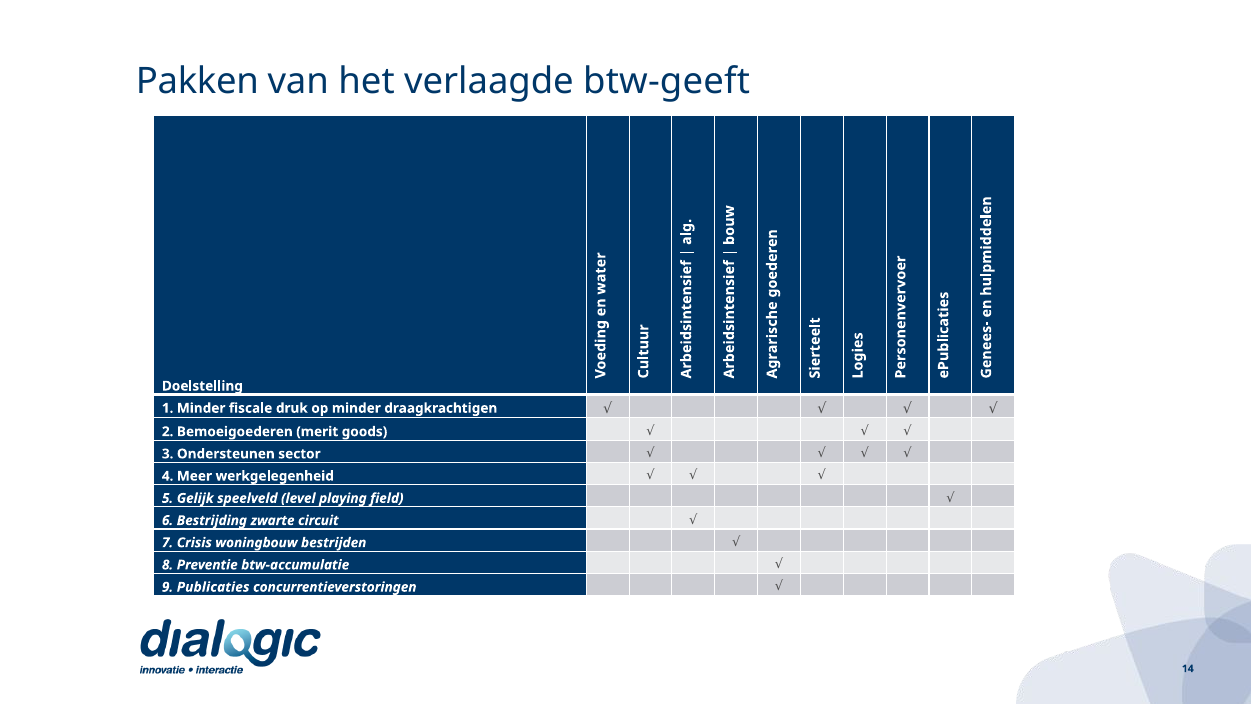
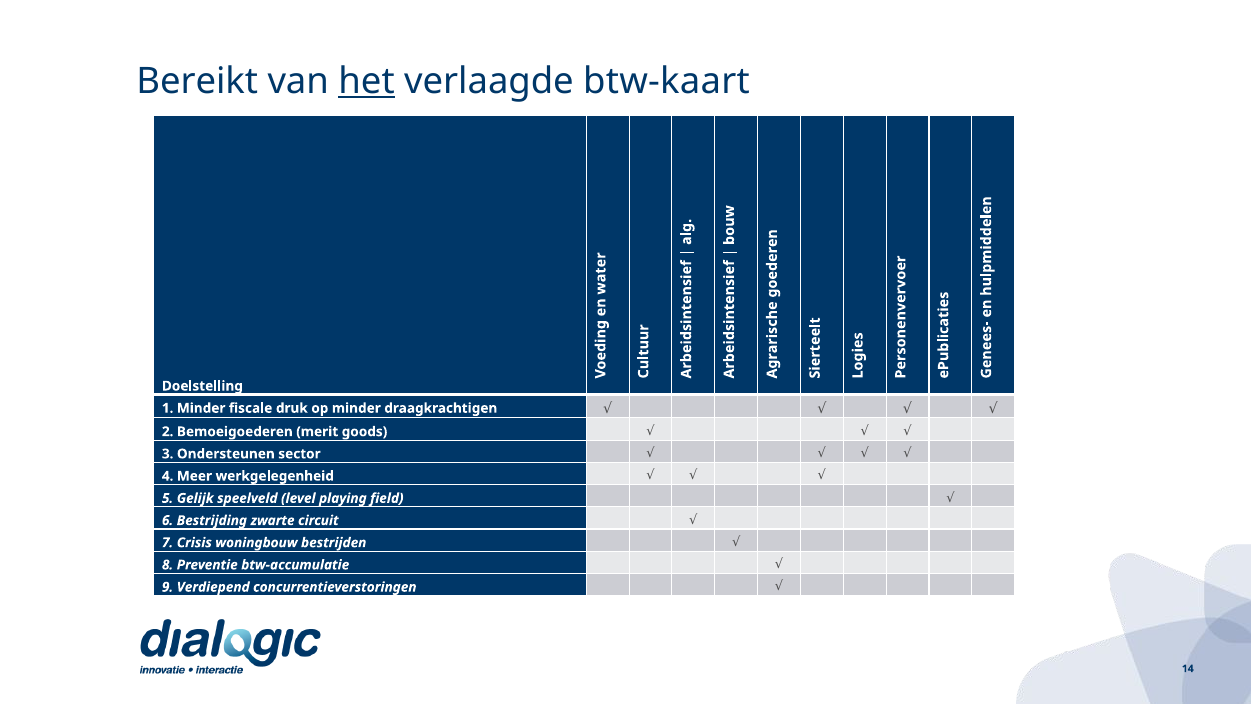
Pakken: Pakken -> Bereikt
het underline: none -> present
btw-geeft: btw-geeft -> btw-kaart
Publicaties: Publicaties -> Verdiepend
